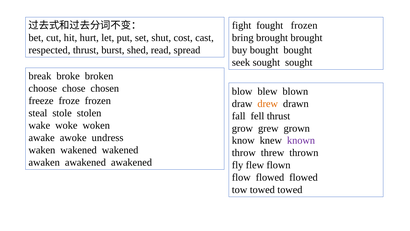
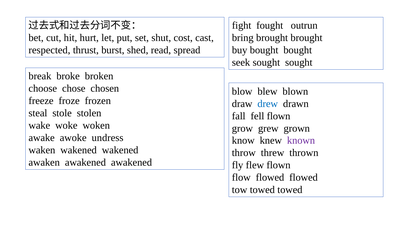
fought frozen: frozen -> outrun
drew colour: orange -> blue
fell thrust: thrust -> flown
